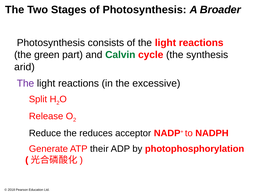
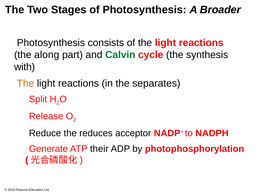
green: green -> along
arid: arid -> with
The at (25, 83) colour: purple -> orange
excessive: excessive -> separates
